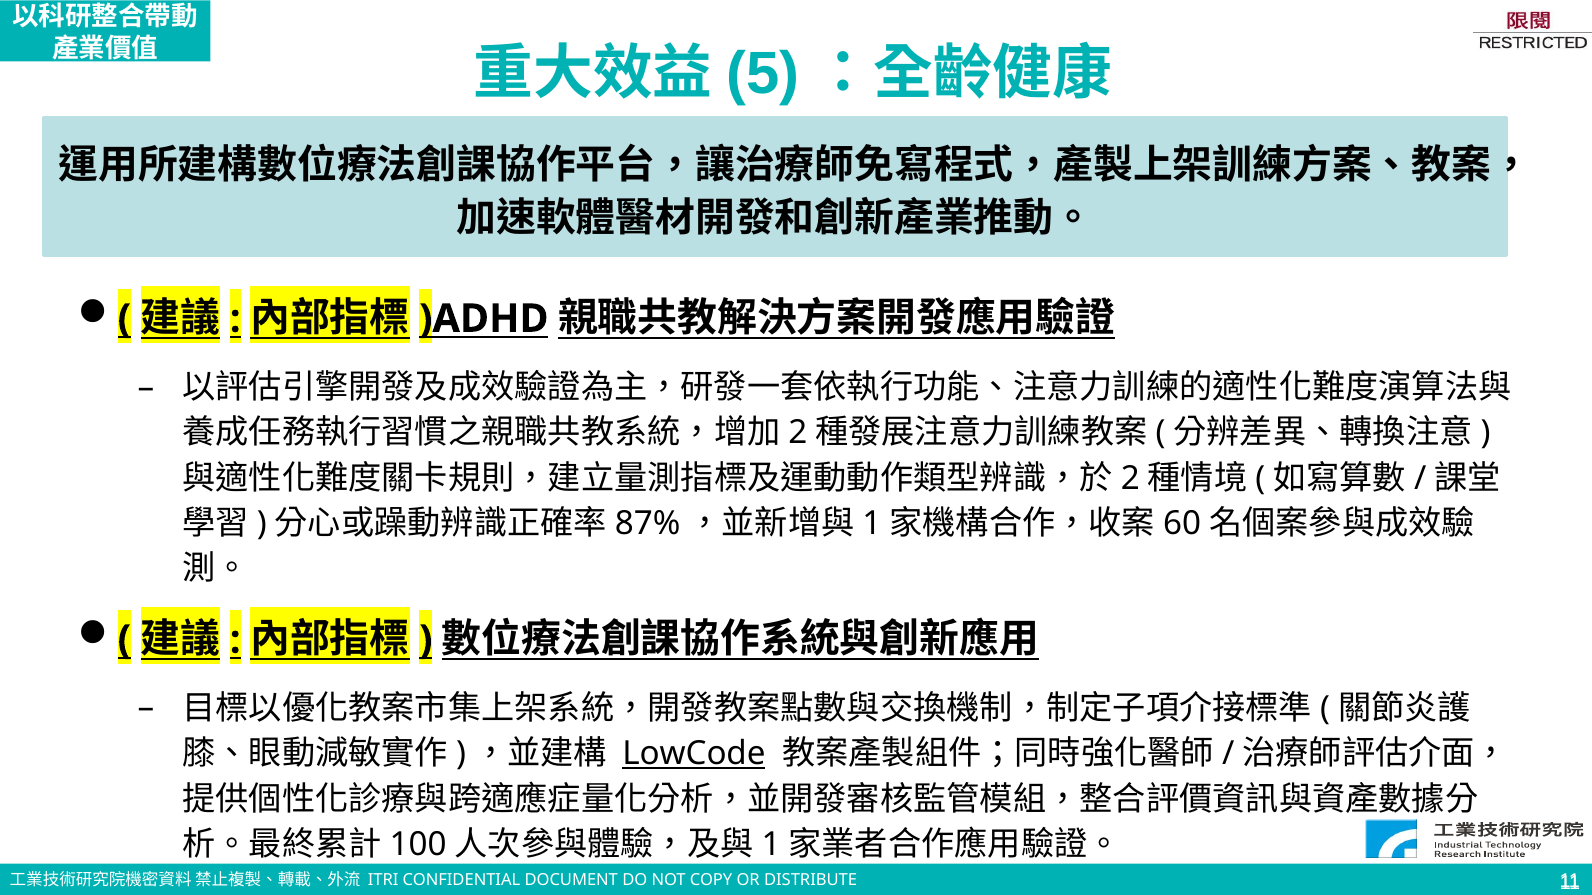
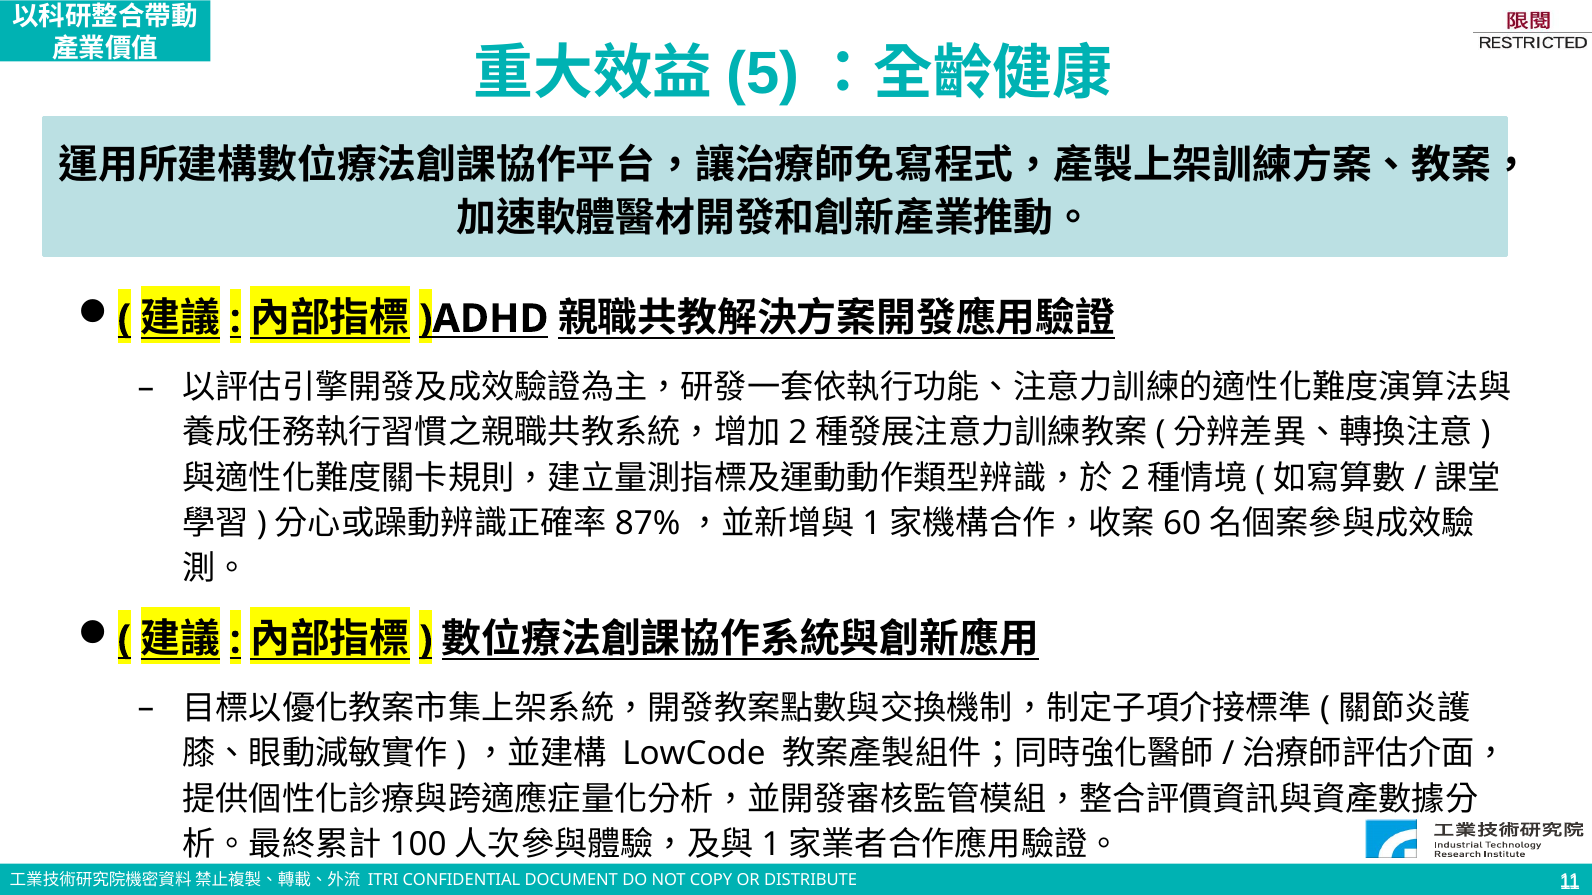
LowCode underline: present -> none
